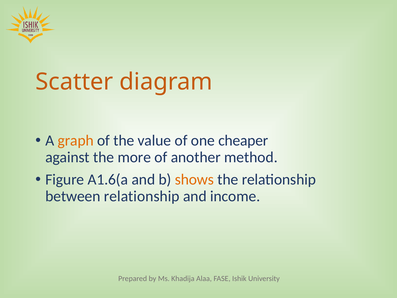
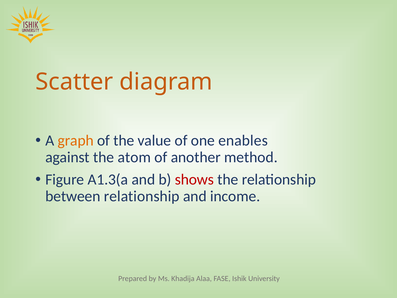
cheaper: cheaper -> enables
more: more -> atom
A1.6(a: A1.6(a -> A1.3(a
shows colour: orange -> red
